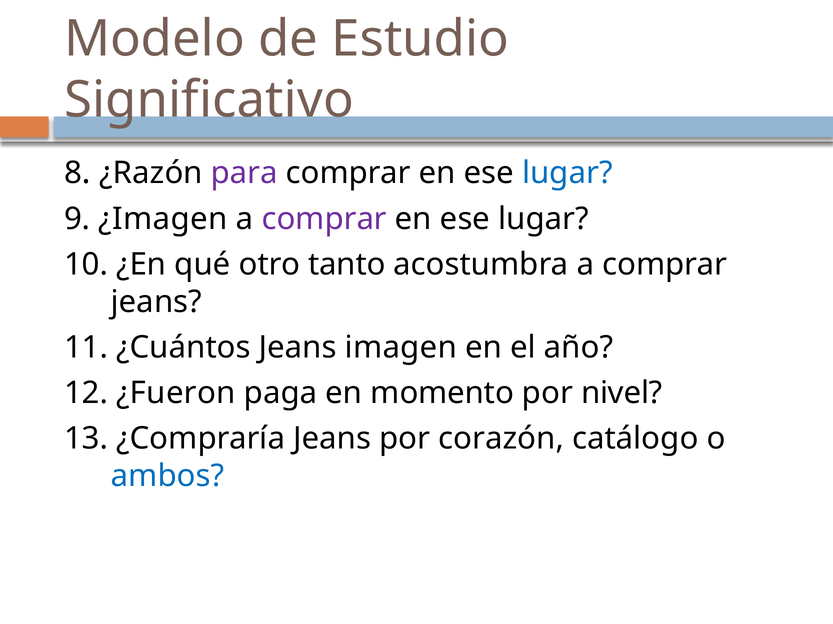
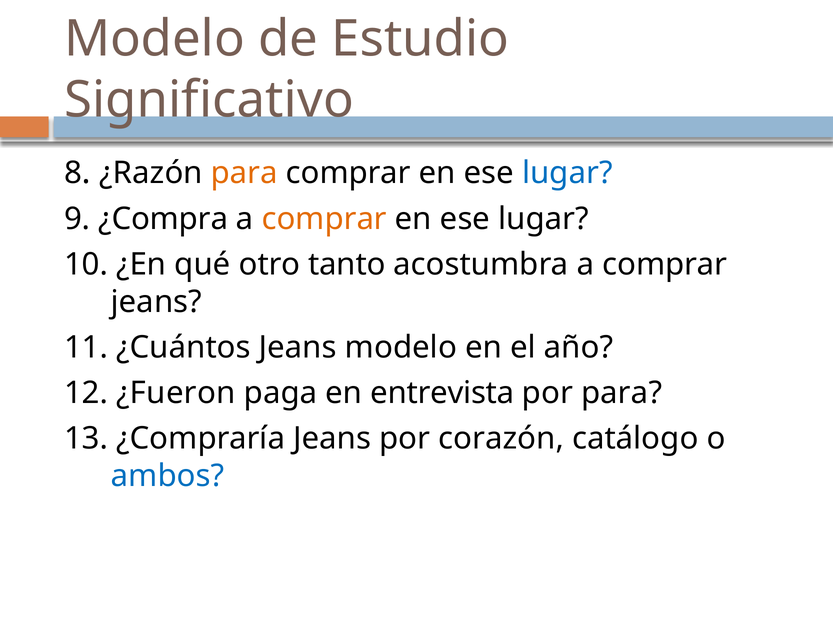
para at (244, 173) colour: purple -> orange
¿Imagen: ¿Imagen -> ¿Compra
comprar at (324, 219) colour: purple -> orange
Jeans imagen: imagen -> modelo
momento: momento -> entrevista
por nivel: nivel -> para
